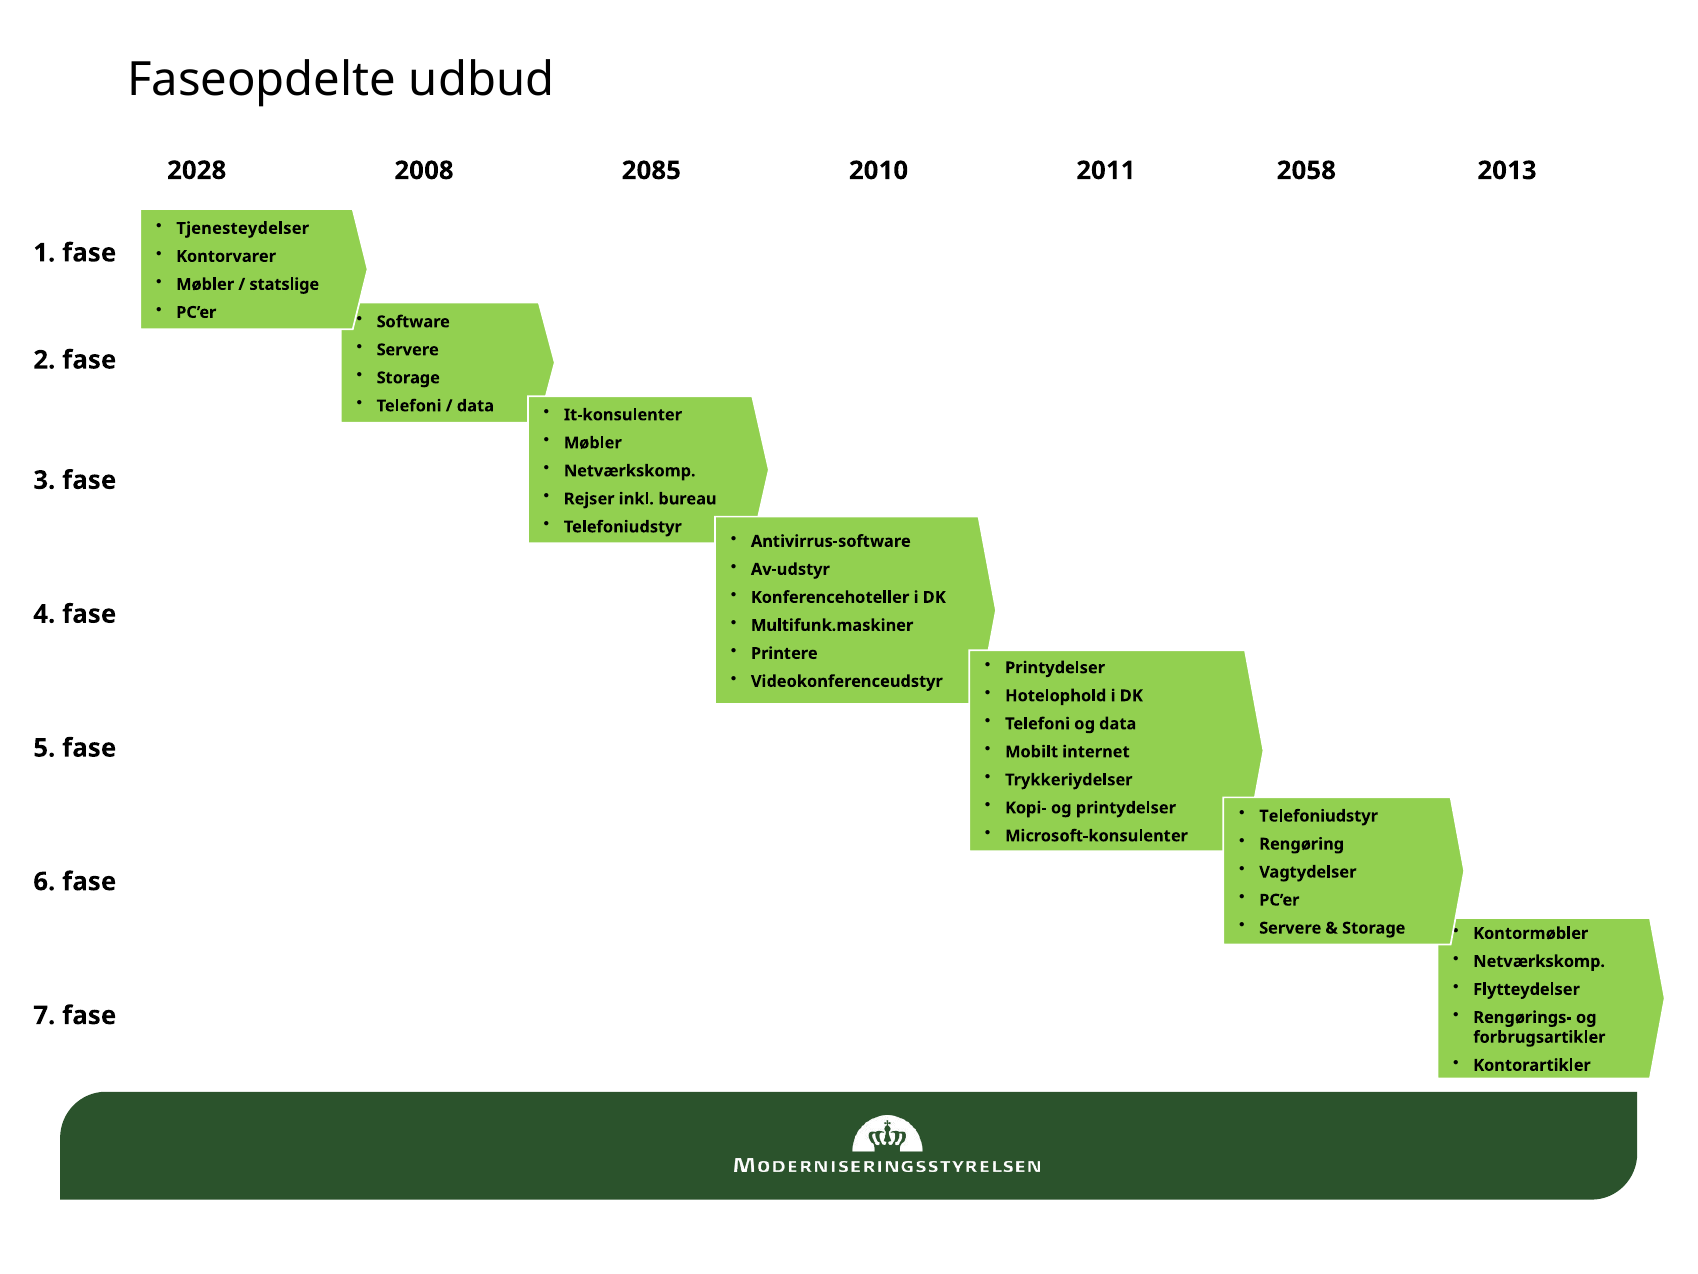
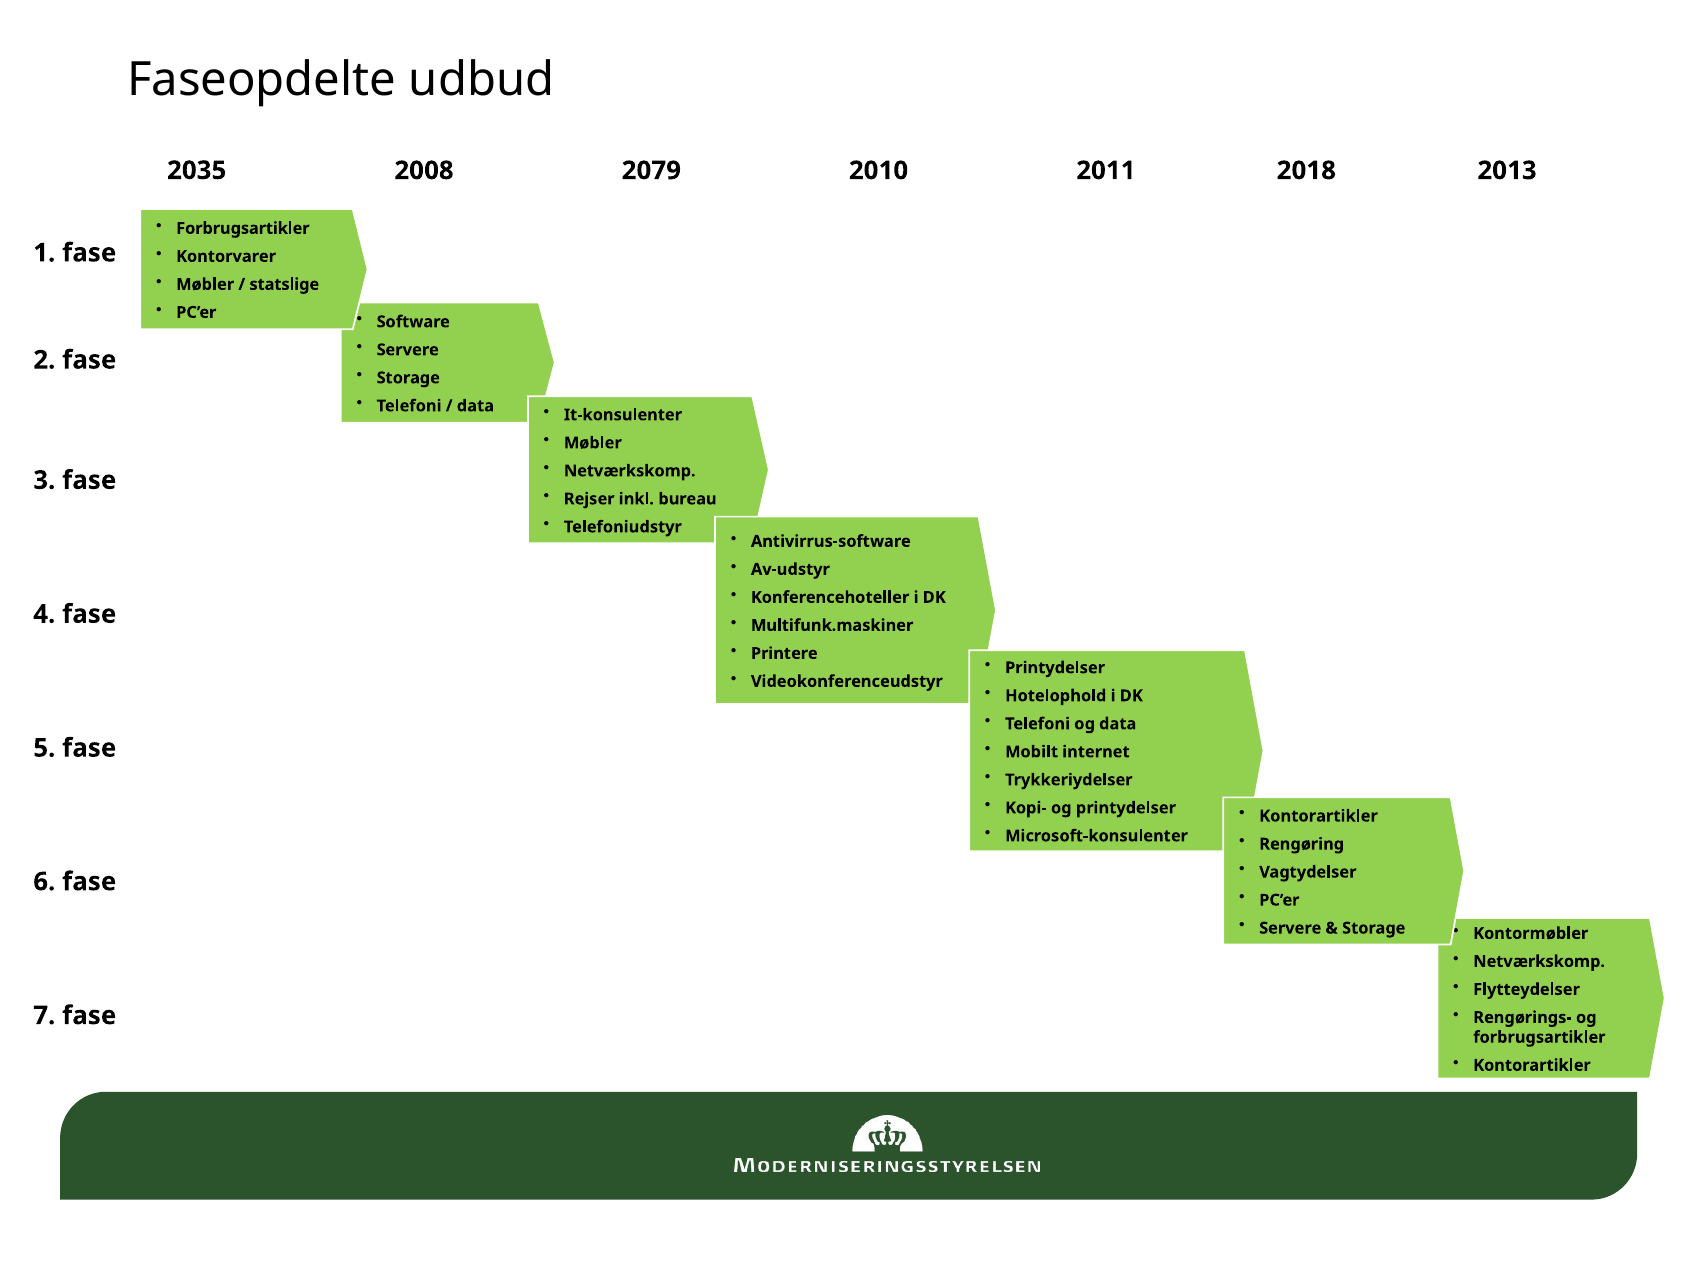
2028: 2028 -> 2035
2085: 2085 -> 2079
2058: 2058 -> 2018
Tjenesteydelser at (243, 228): Tjenesteydelser -> Forbrugsartikler
Telefoniudstyr at (1319, 816): Telefoniudstyr -> Kontorartikler
